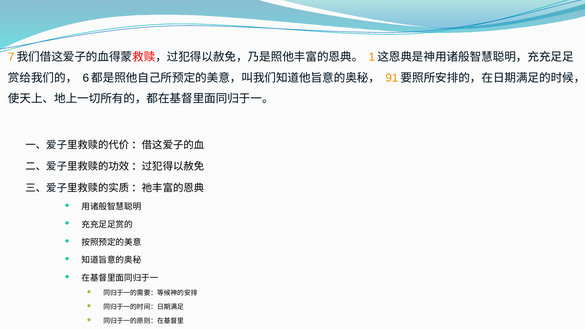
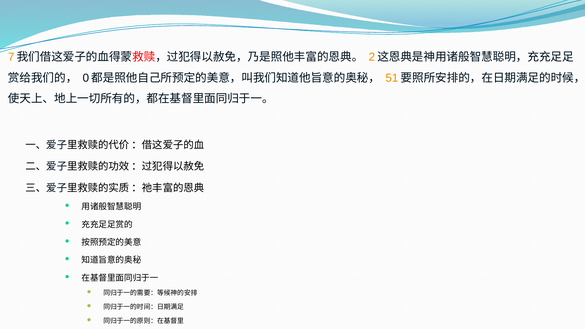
1: 1 -> 2
6: 6 -> 0
91: 91 -> 51
